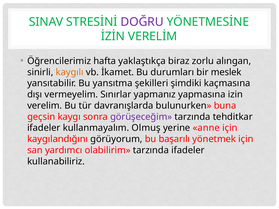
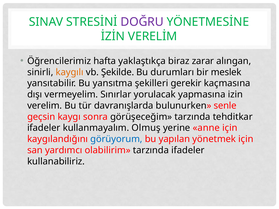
zorlu: zorlu -> zarar
İkamet: İkamet -> Şekilde
şimdiki: şimdiki -> gerekir
yapmanız: yapmanız -> yorulacak
buna: buna -> senle
görüşeceğim colour: purple -> black
görüyorum colour: black -> blue
başarılı: başarılı -> yapılan
